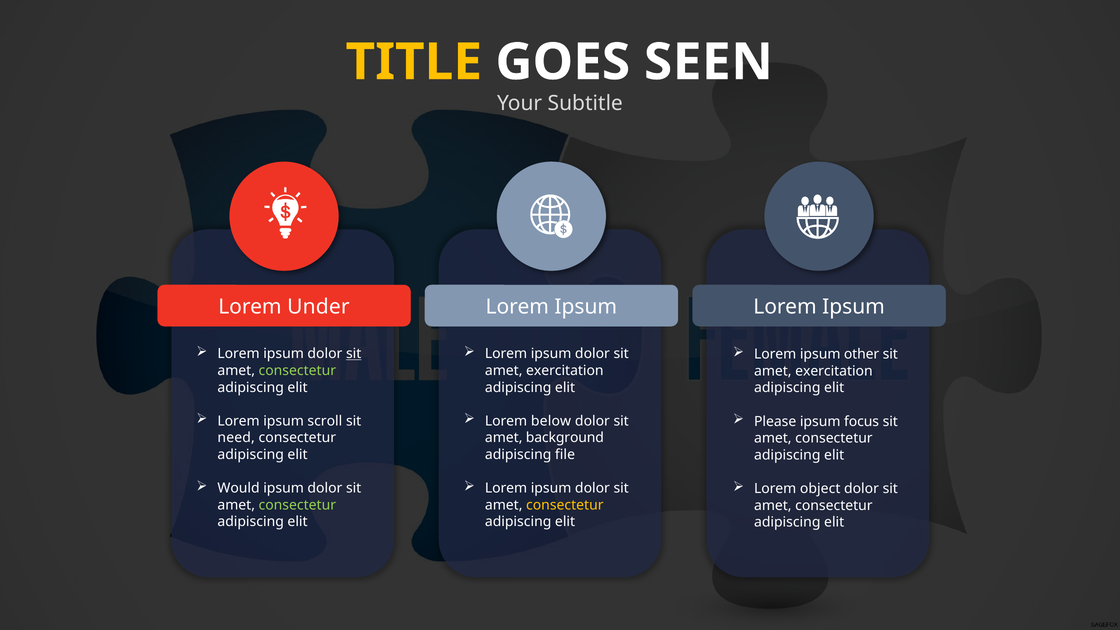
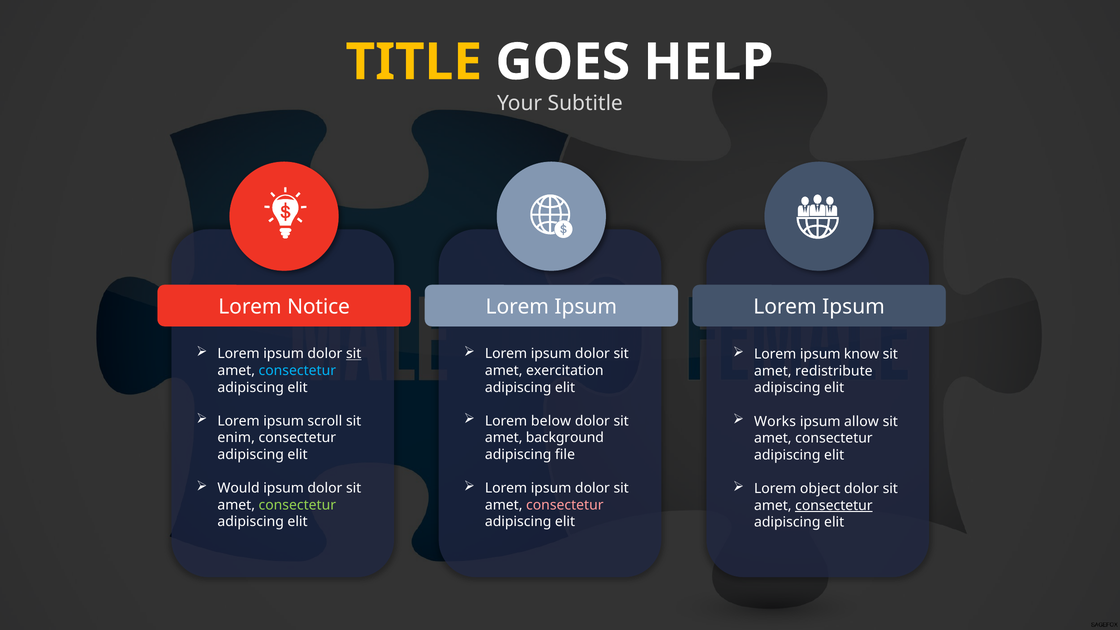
SEEN: SEEN -> HELP
Under: Under -> Notice
other: other -> know
consectetur at (297, 371) colour: light green -> light blue
exercitation at (834, 371): exercitation -> redistribute
Please: Please -> Works
focus: focus -> allow
need: need -> enim
consectetur at (565, 505) colour: yellow -> pink
consectetur at (834, 505) underline: none -> present
